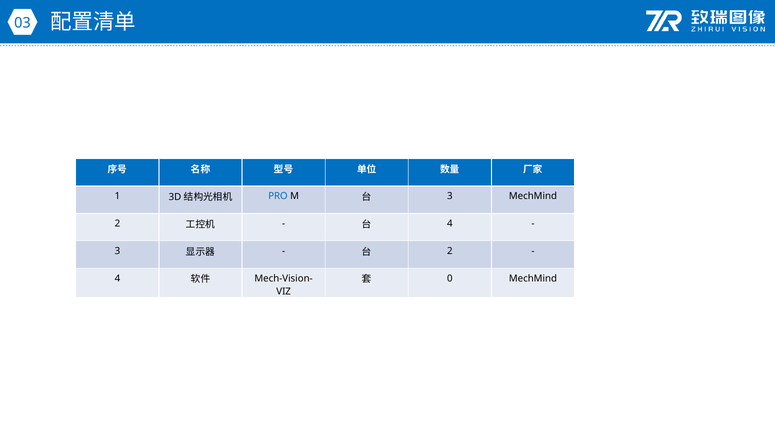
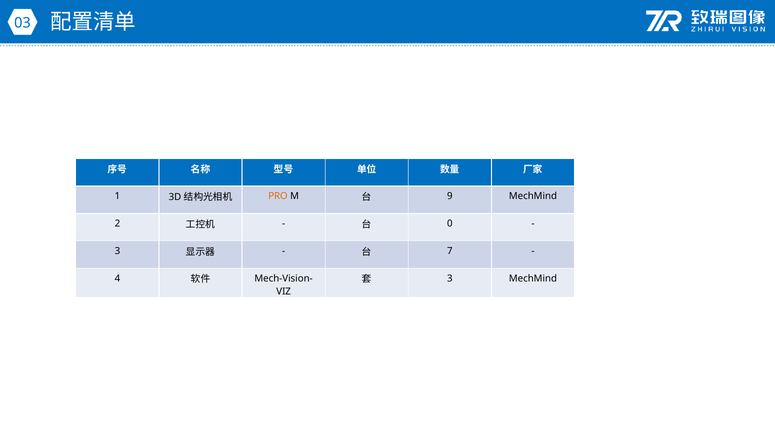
PRO colour: blue -> orange
3 at (450, 196): 3 -> 9
4 at (450, 223): 4 -> 0
2 at (450, 251): 2 -> 7
0 at (450, 278): 0 -> 3
